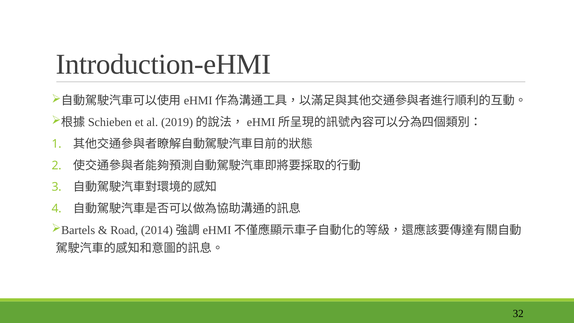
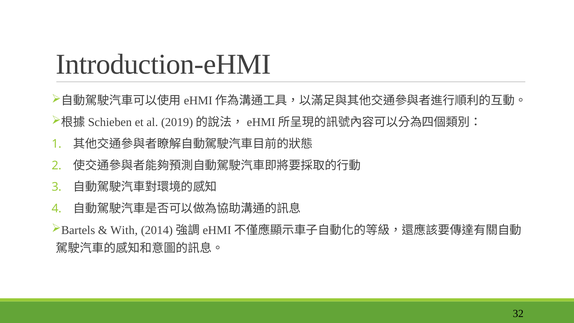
Road: Road -> With
